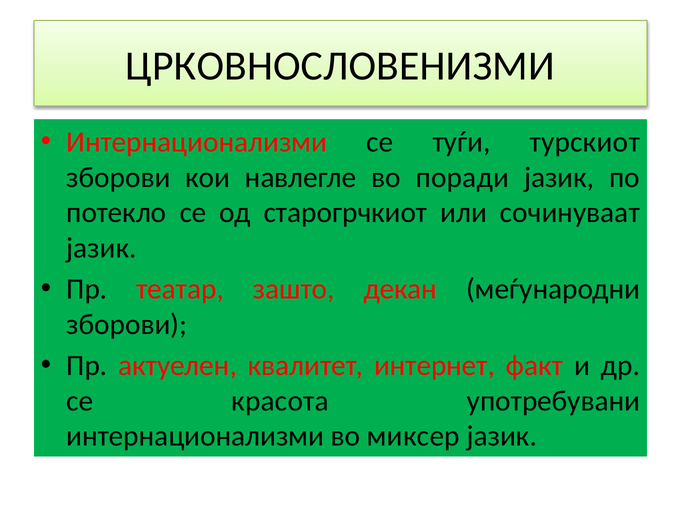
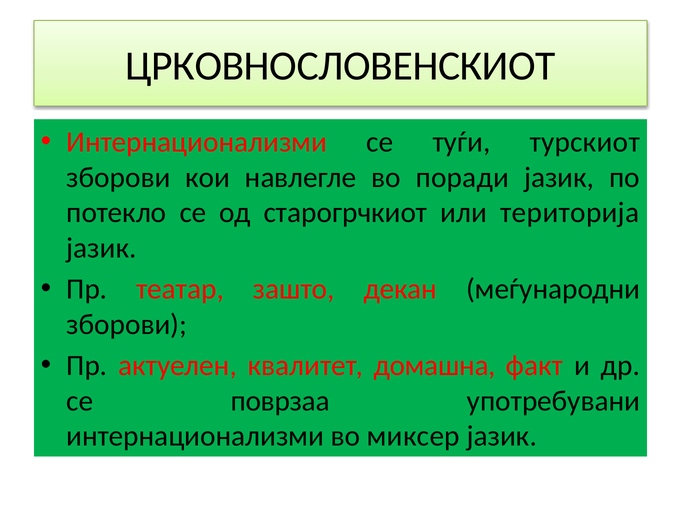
ЦРКОВНОСЛОВЕНИЗМИ: ЦРКОВНОСЛОВЕНИЗМИ -> ЦРКОВНОСЛОВЕНСКИОТ
сочинуваат: сочинуваат -> територија
интернет: интернет -> домашна
красота: красота -> поврзаа
